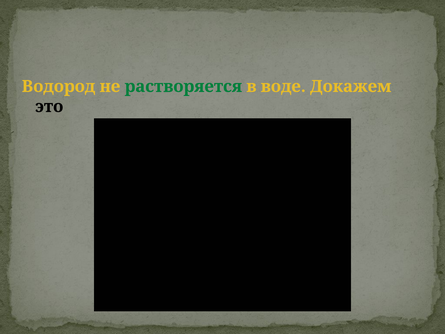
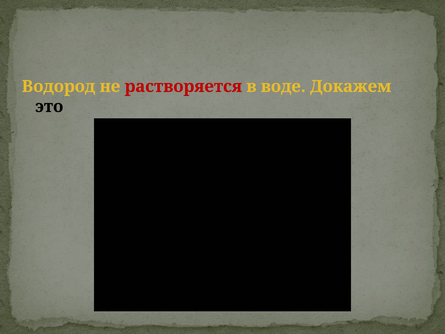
растворяется colour: green -> red
